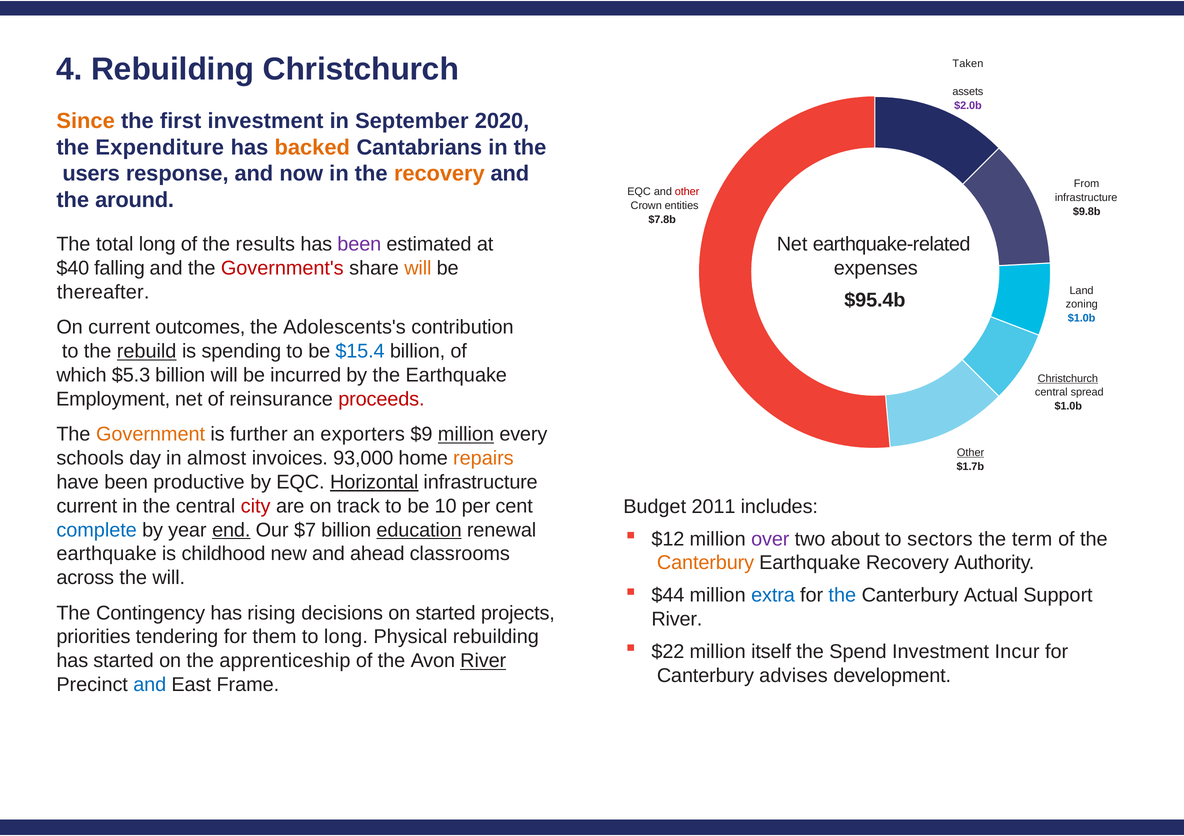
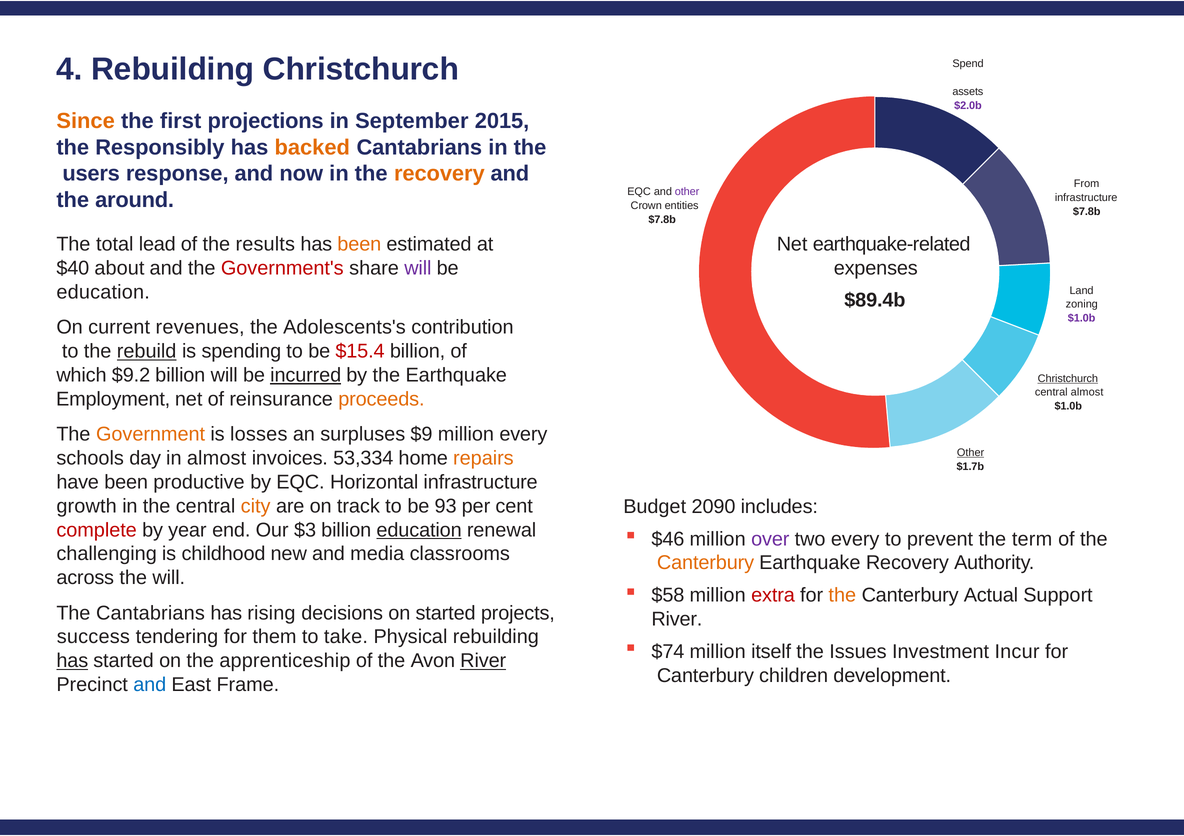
Taken: Taken -> Spend
first investment: investment -> projections
2020: 2020 -> 2015
Expenditure: Expenditure -> Responsibly
other at (687, 192) colour: red -> purple
$9.8b at (1087, 211): $9.8b -> $7.8b
total long: long -> lead
been at (359, 244) colour: purple -> orange
falling: falling -> about
will at (418, 268) colour: orange -> purple
thereafter at (103, 292): thereafter -> education
$95.4b: $95.4b -> $89.4b
$1.0b at (1082, 318) colour: blue -> purple
outcomes: outcomes -> revenues
$15.4 colour: blue -> red
$5.3: $5.3 -> $9.2
incurred underline: none -> present
central spread: spread -> almost
proceeds colour: red -> orange
further: further -> losses
exporters: exporters -> surpluses
million at (466, 434) underline: present -> none
93,000: 93,000 -> 53,334
Horizontal underline: present -> none
current at (87, 506): current -> growth
city colour: red -> orange
10: 10 -> 93
2011: 2011 -> 2090
complete colour: blue -> red
end underline: present -> none
$7: $7 -> $3
$12: $12 -> $46
two about: about -> every
sectors: sectors -> prevent
earthquake at (107, 554): earthquake -> challenging
ahead: ahead -> media
$44: $44 -> $58
extra colour: blue -> red
the at (842, 595) colour: blue -> orange
The Contingency: Contingency -> Cantabrians
priorities: priorities -> success
to long: long -> take
$22: $22 -> $74
Spend: Spend -> Issues
has at (72, 661) underline: none -> present
advises: advises -> children
